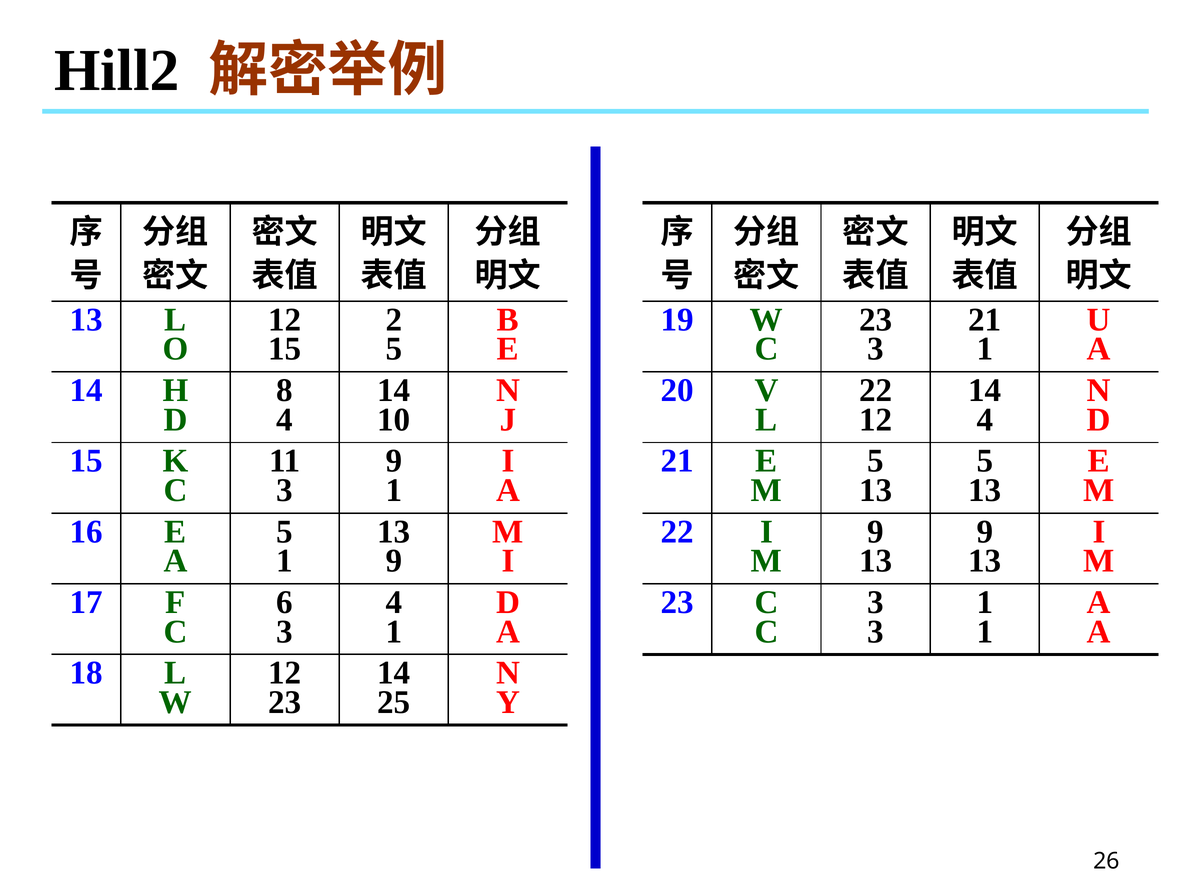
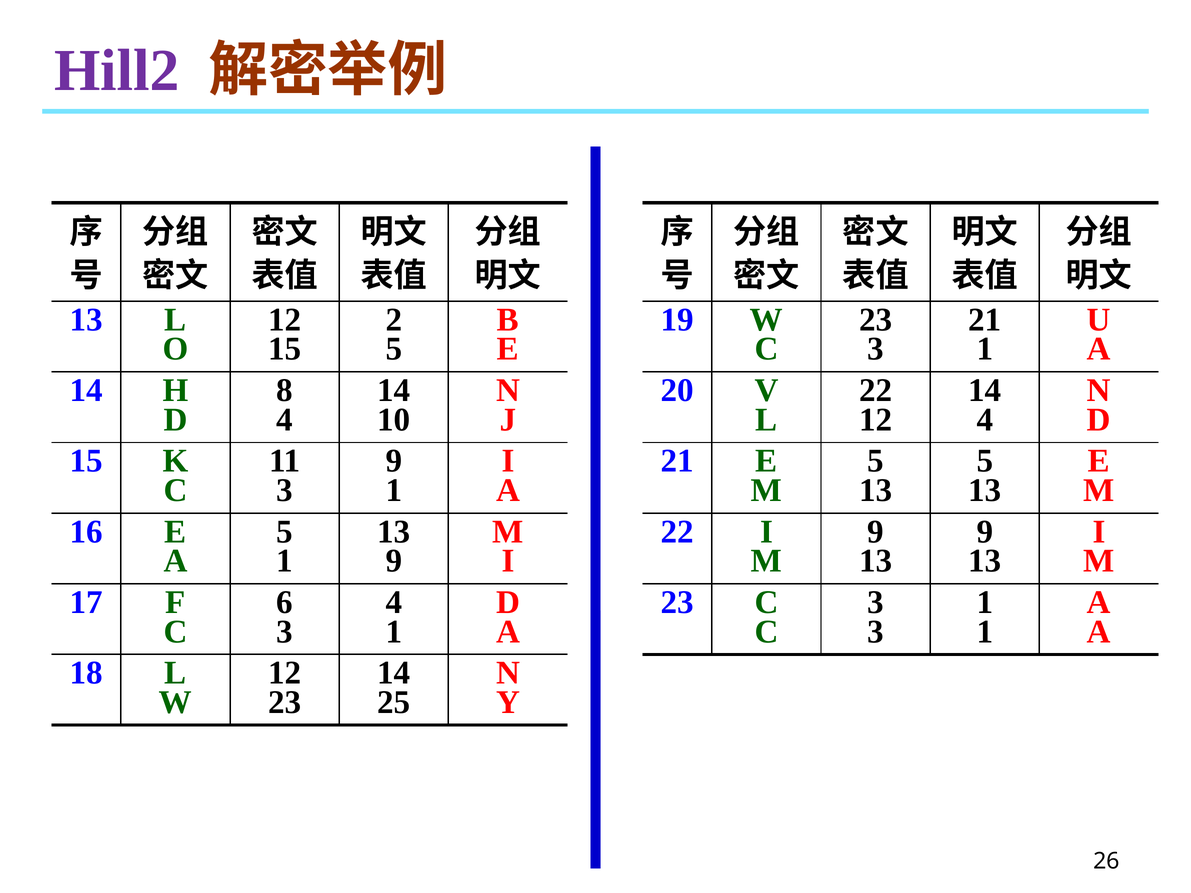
Hill2 colour: black -> purple
